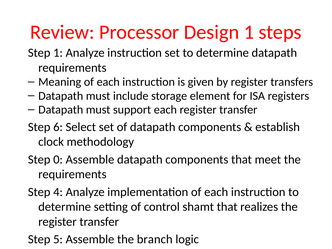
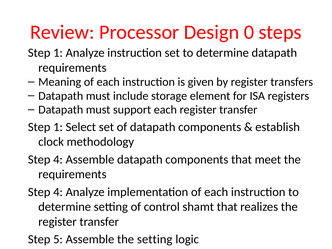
Design 1: 1 -> 0
6 at (58, 127): 6 -> 1
0 at (58, 159): 0 -> 4
the branch: branch -> setting
